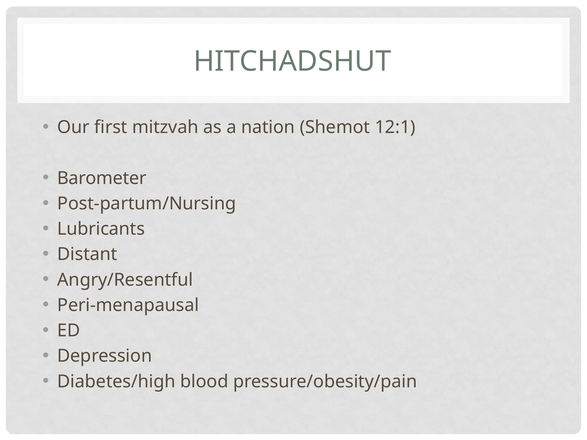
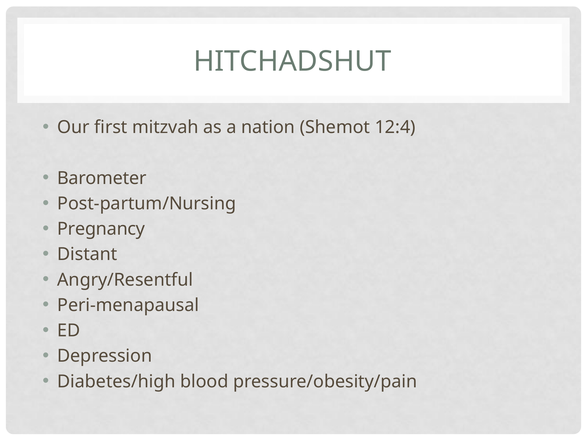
12:1: 12:1 -> 12:4
Lubricants: Lubricants -> Pregnancy
